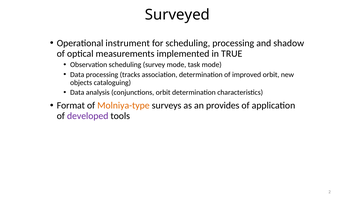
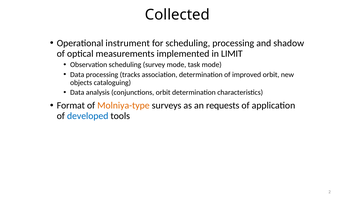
Surveyed: Surveyed -> Collected
TRUE: TRUE -> LIMIT
provides: provides -> requests
developed colour: purple -> blue
